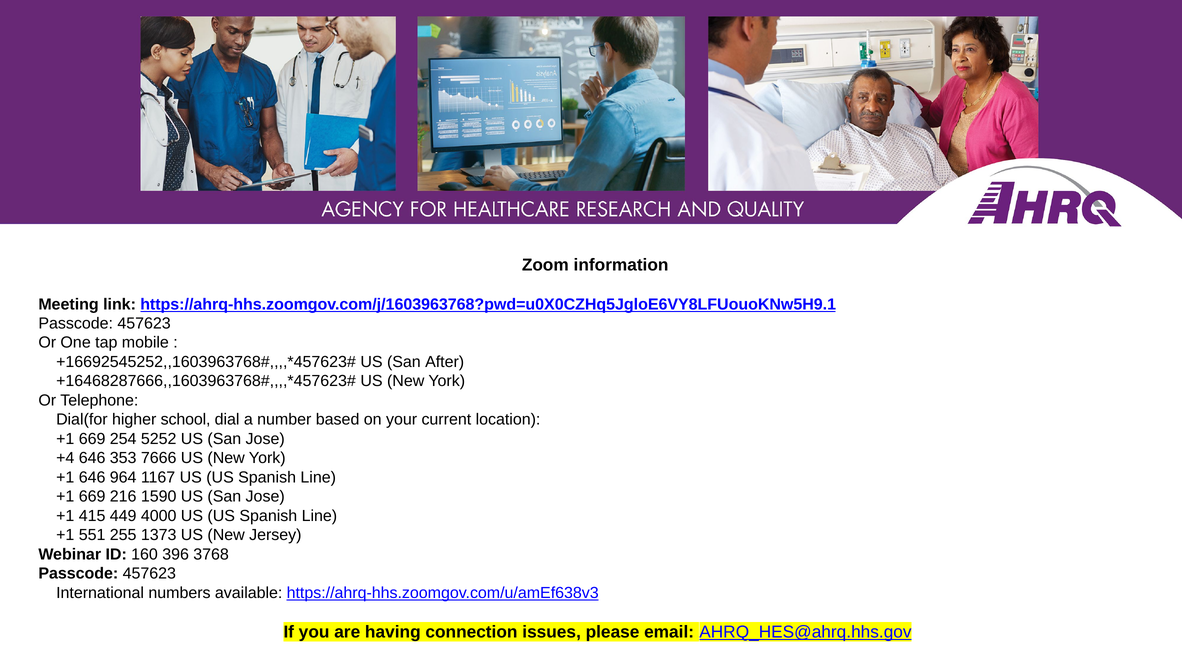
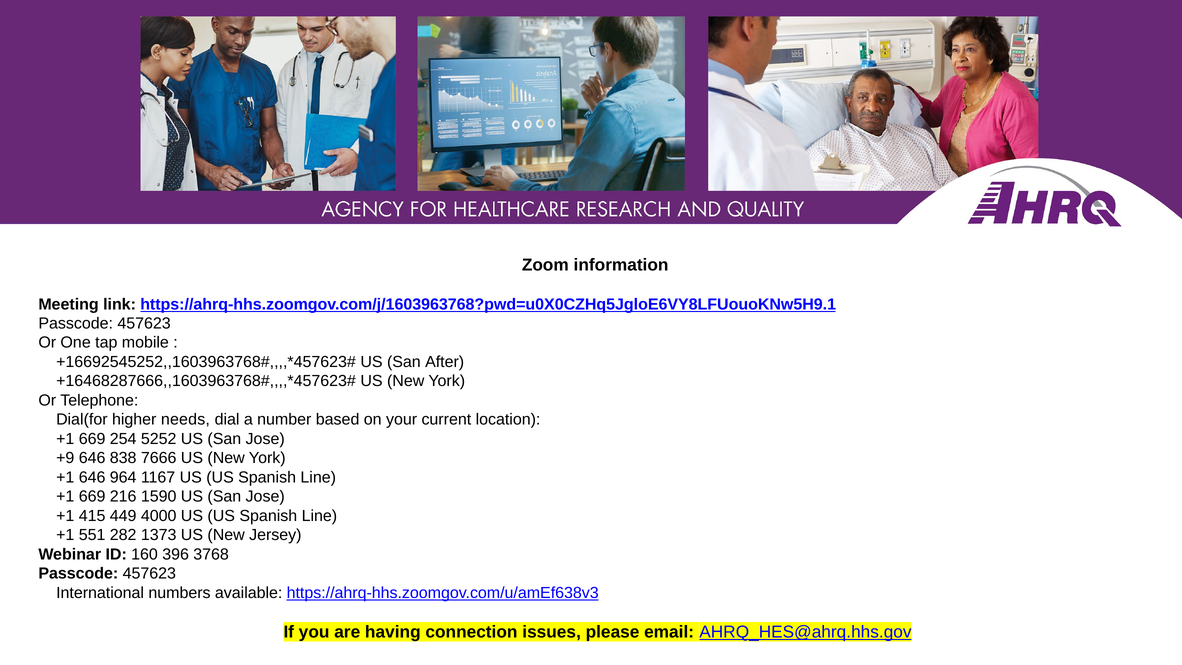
school: school -> needs
+4: +4 -> +9
353: 353 -> 838
255: 255 -> 282
